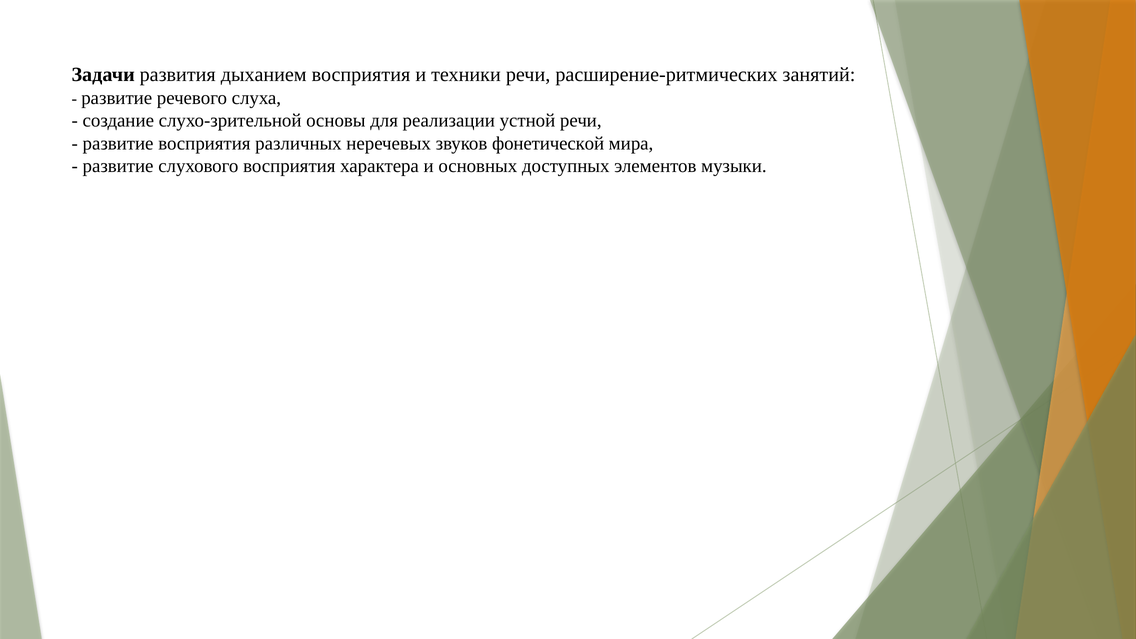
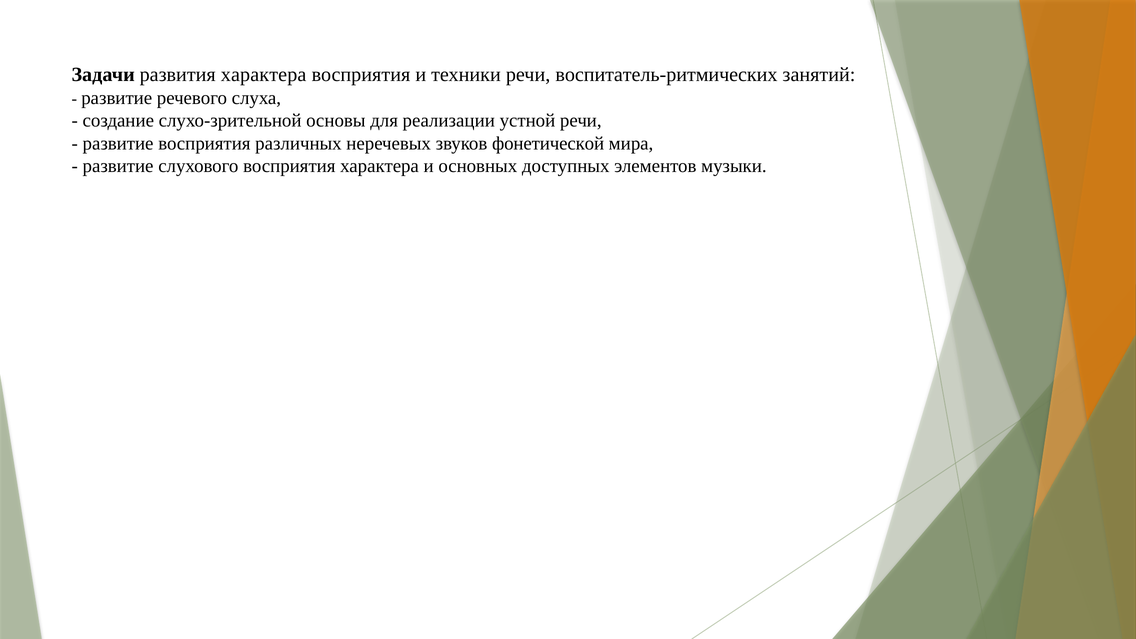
развития дыханием: дыханием -> характера
расширение-ритмических: расширение-ритмических -> воспитатель-ритмических
